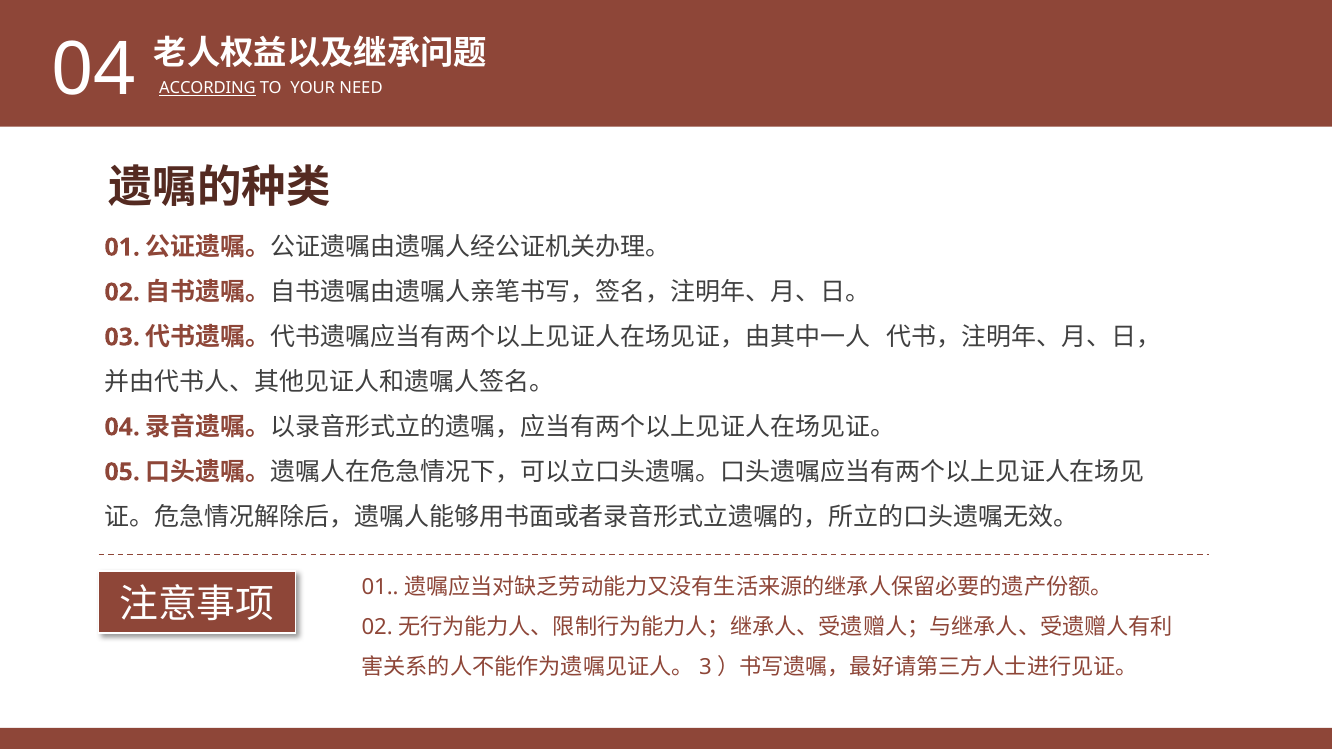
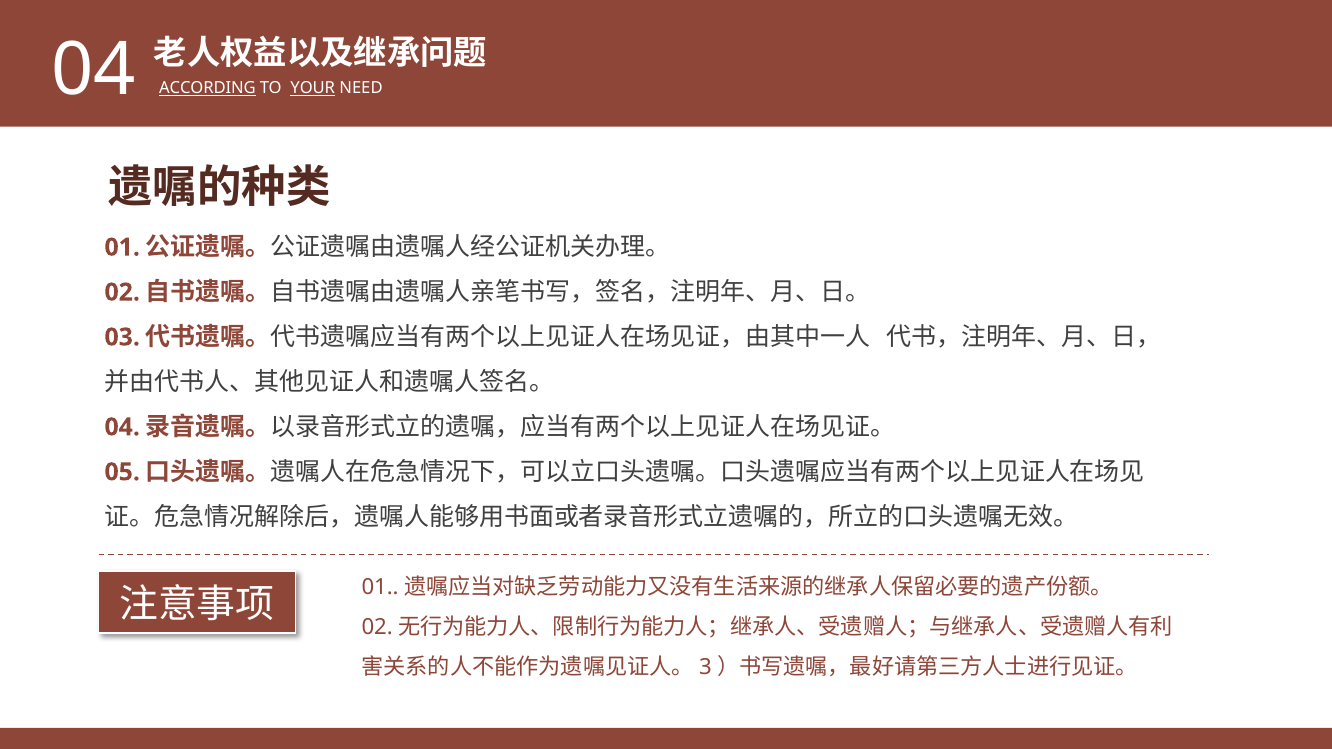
YOUR underline: none -> present
